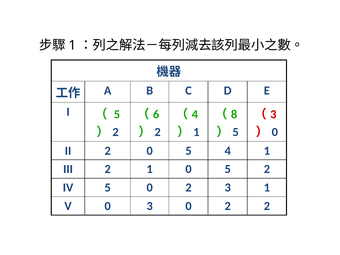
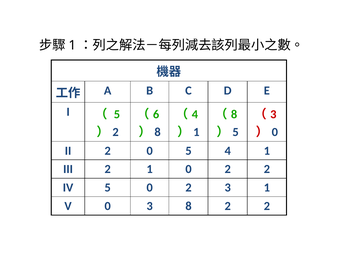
2 at (158, 132): 2 -> 8
1 0 5: 5 -> 2
3 0: 0 -> 8
